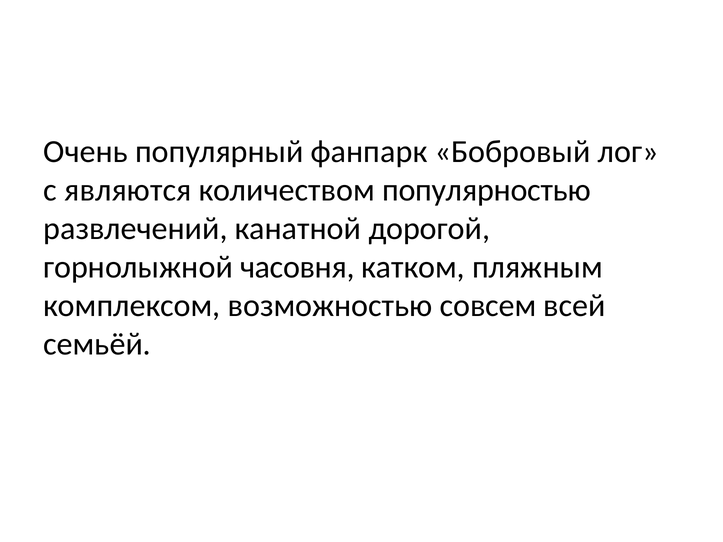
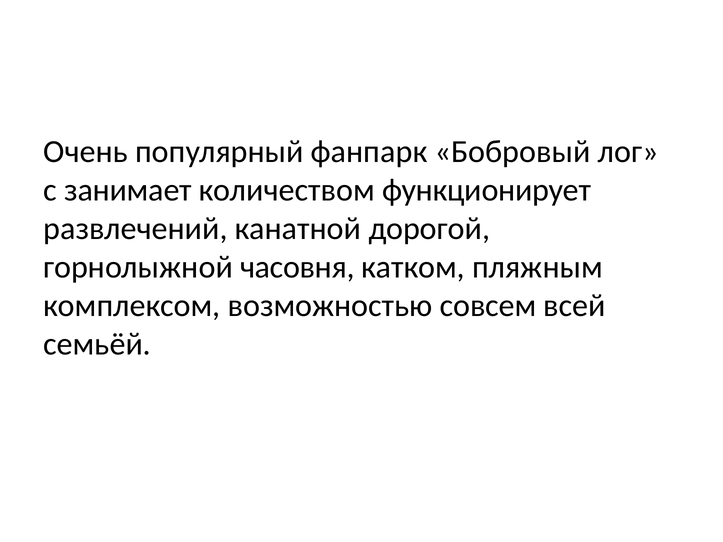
являются: являются -> занимает
популярностью: популярностью -> функционирует
